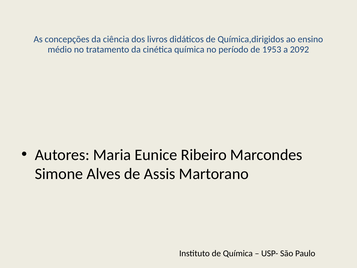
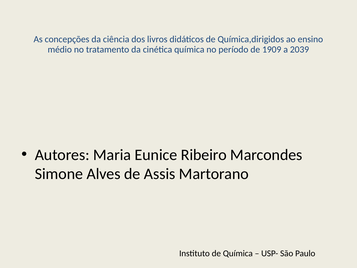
1953: 1953 -> 1909
2092: 2092 -> 2039
